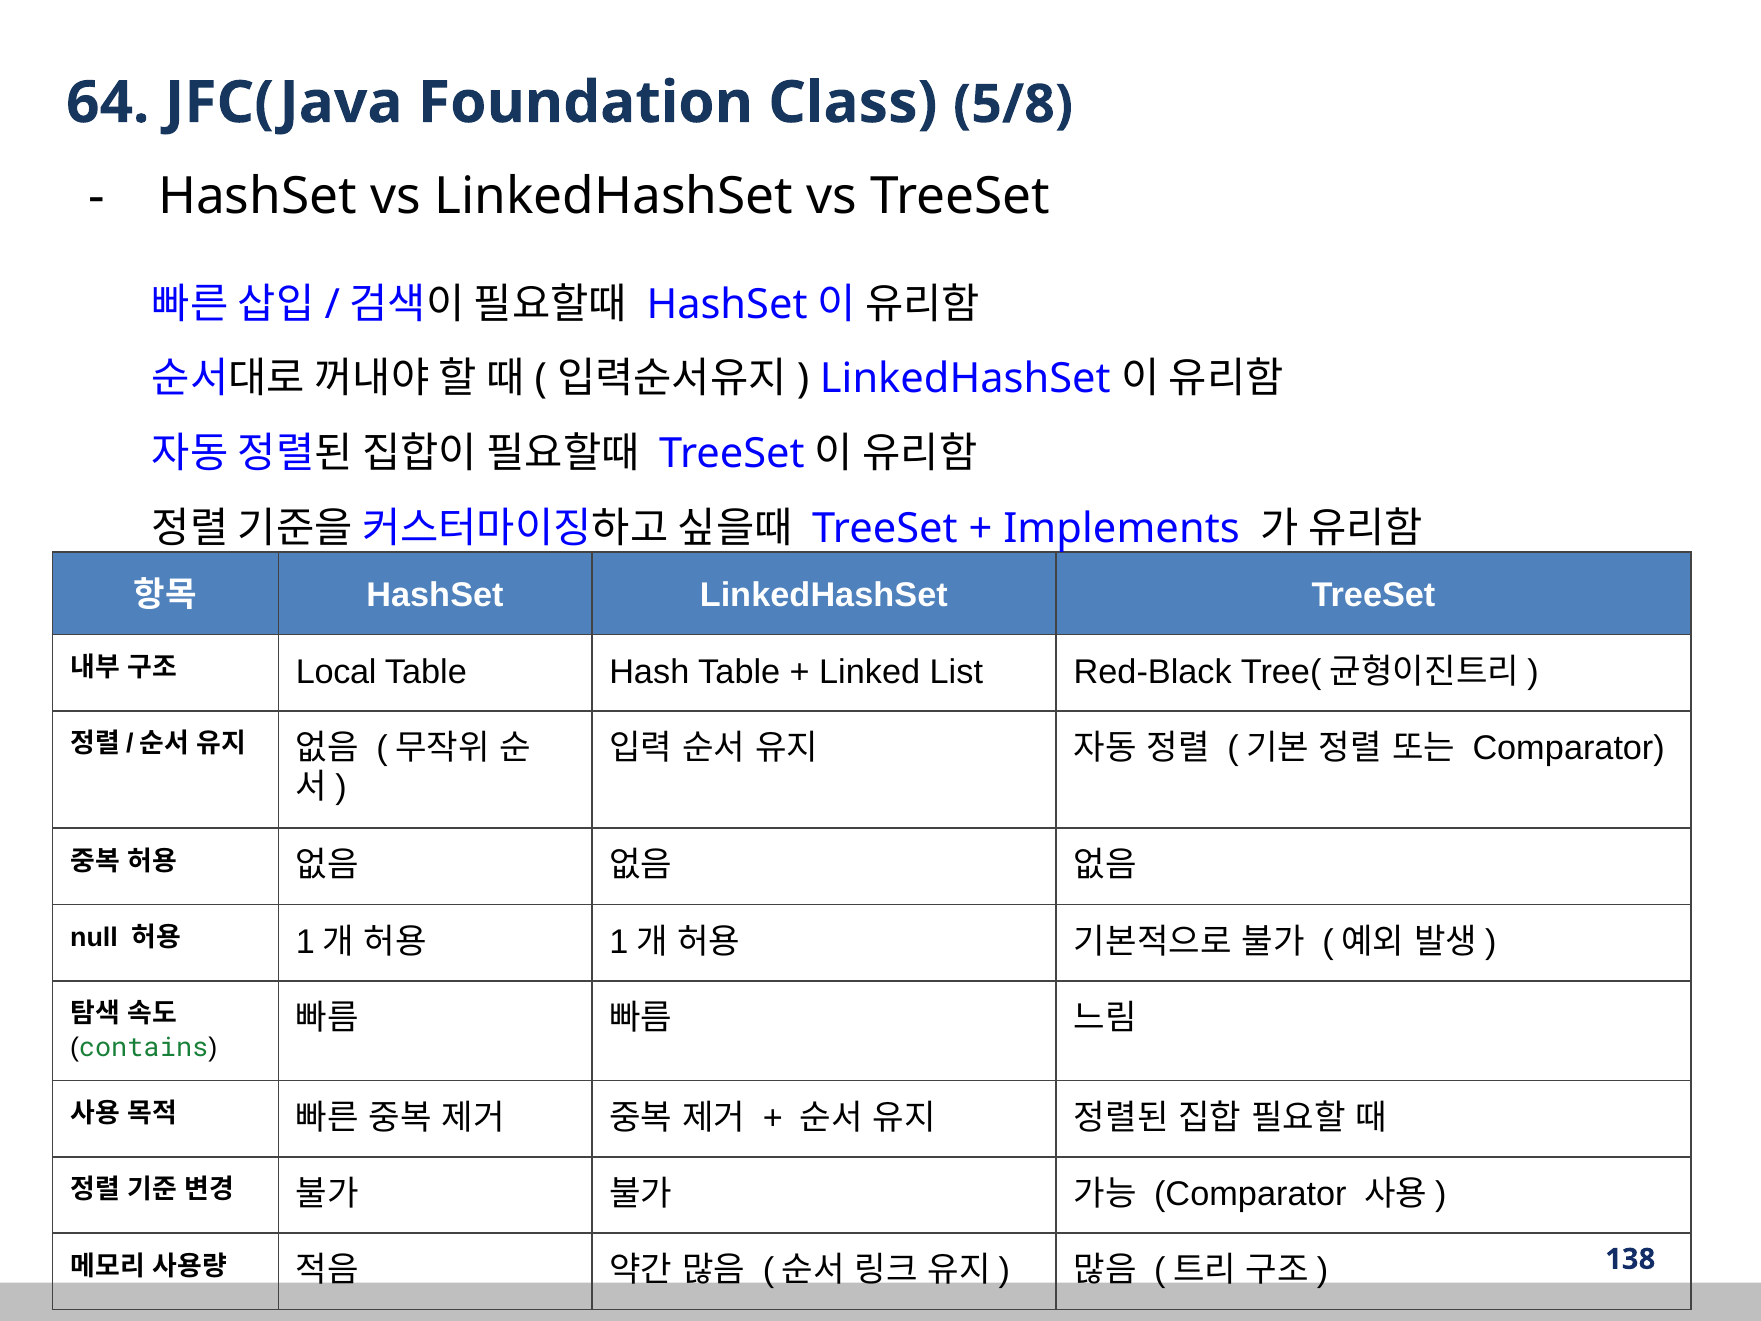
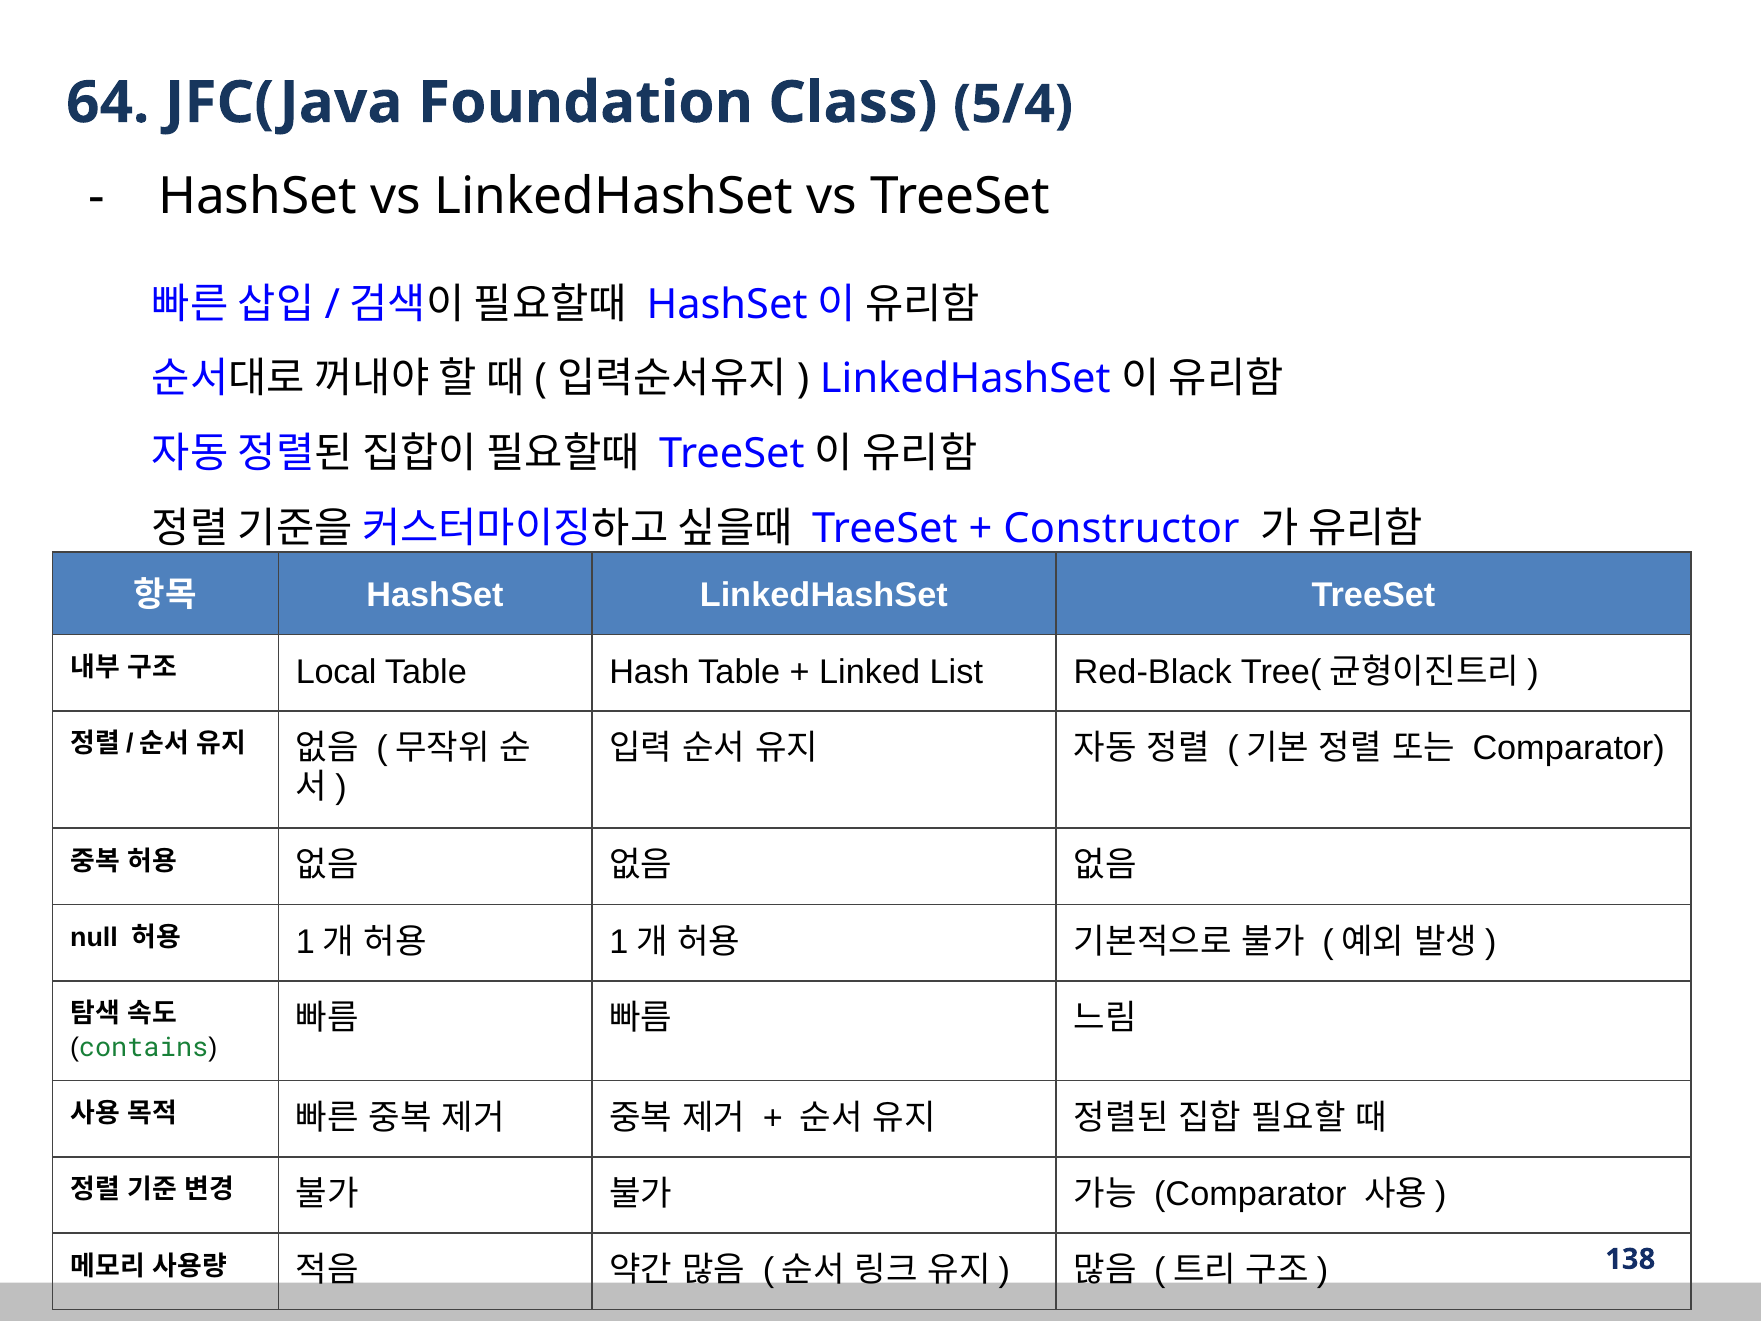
5/8: 5/8 -> 5/4
Implements: Implements -> Constructor
